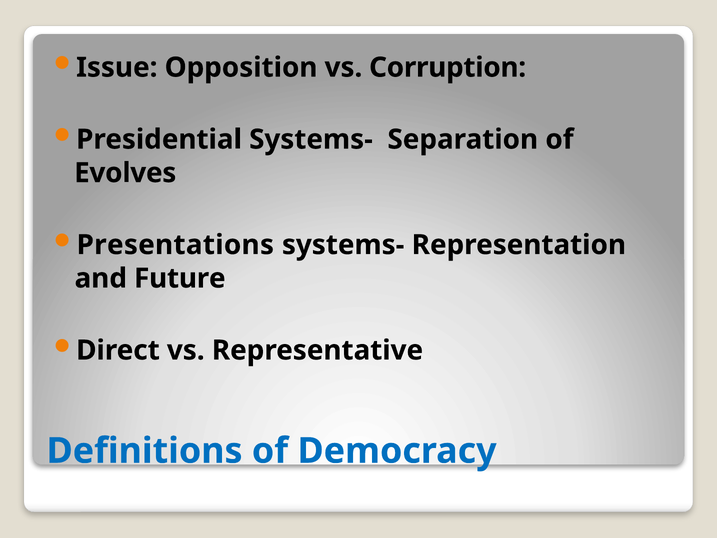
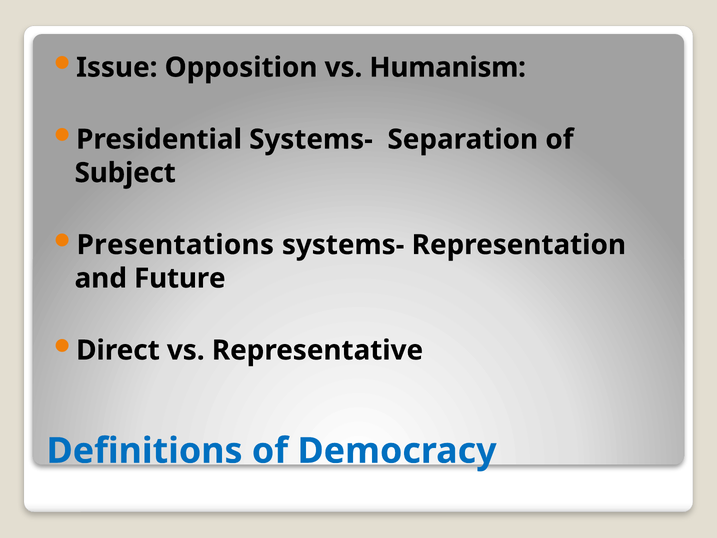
Corruption: Corruption -> Humanism
Evolves: Evolves -> Subject
